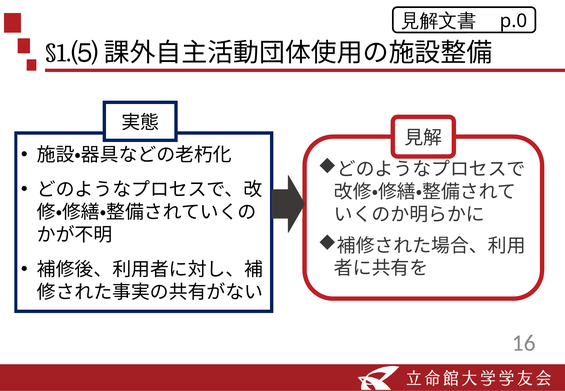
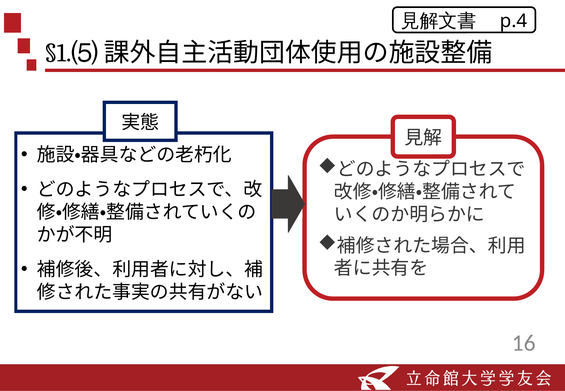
p.0: p.0 -> p.4
